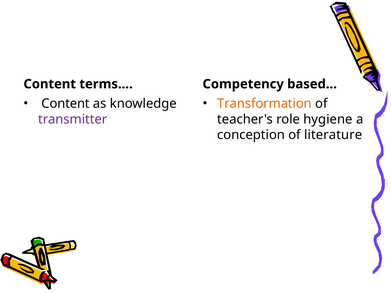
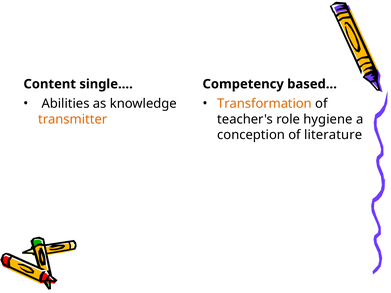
terms…: terms… -> single…
Content at (66, 104): Content -> Abilities
transmitter colour: purple -> orange
